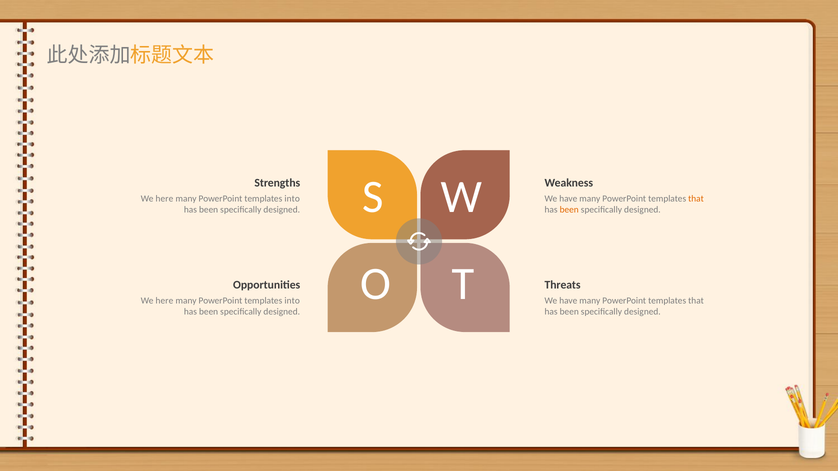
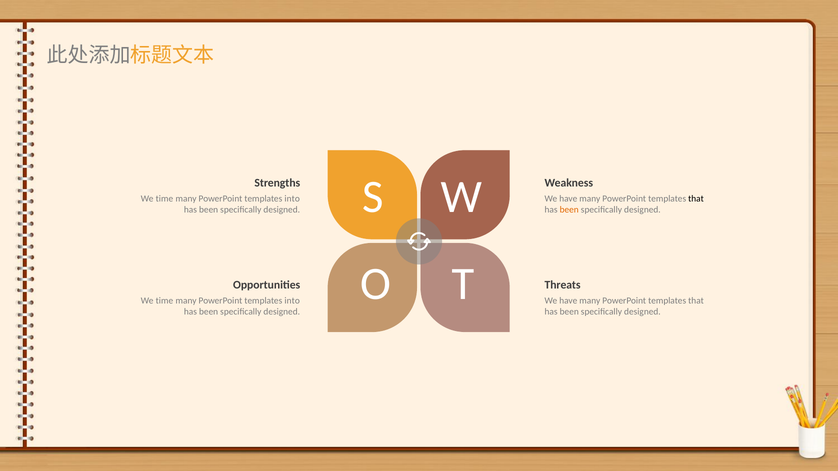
here at (164, 199): here -> time
that at (696, 199) colour: orange -> black
here at (164, 301): here -> time
